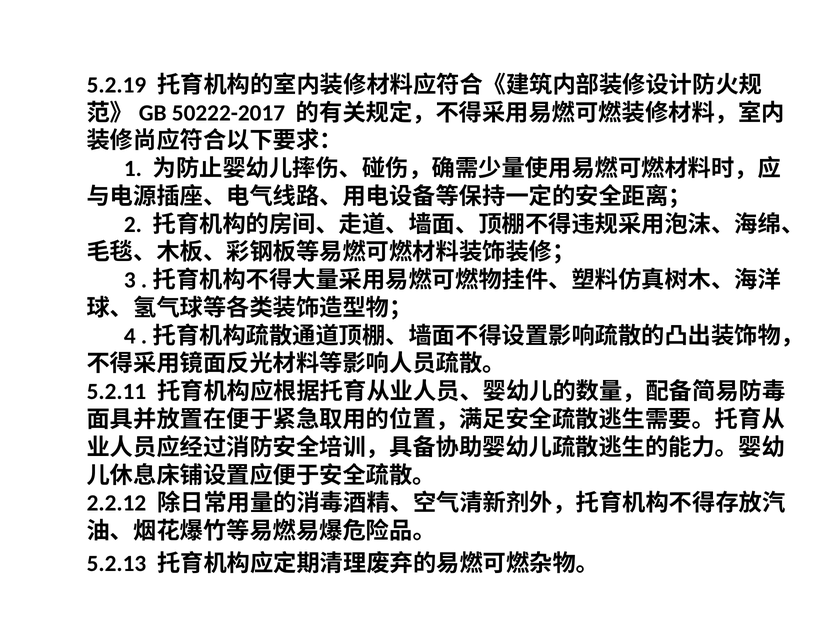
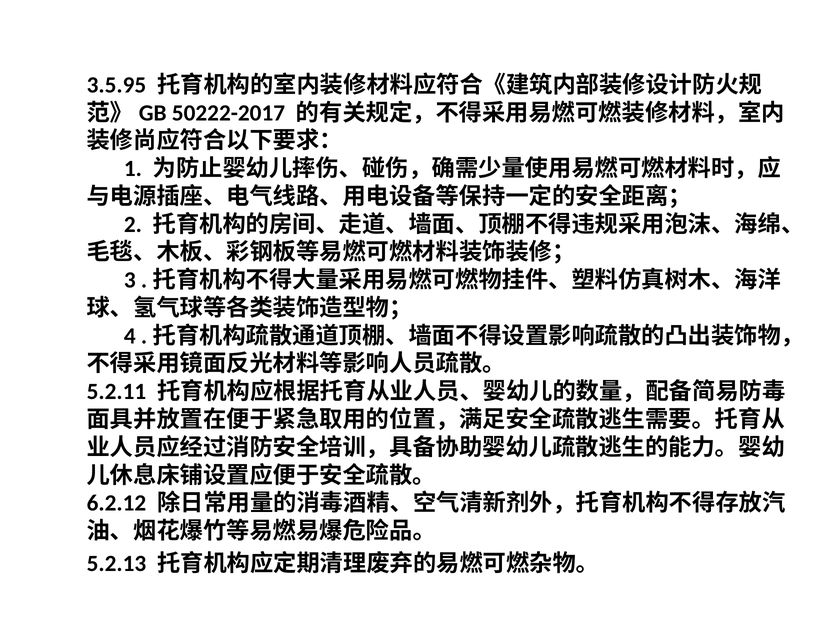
5.2.19: 5.2.19 -> 3.5.95
2.2.12: 2.2.12 -> 6.2.12
